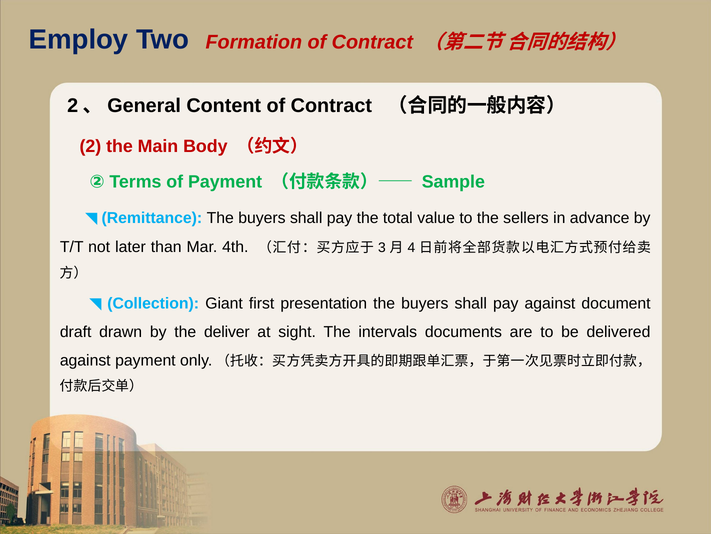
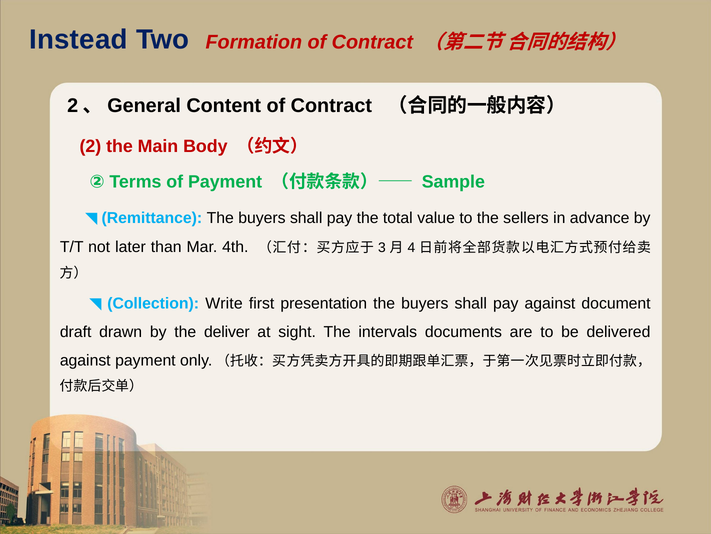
Employ: Employ -> Instead
Giant: Giant -> Write
